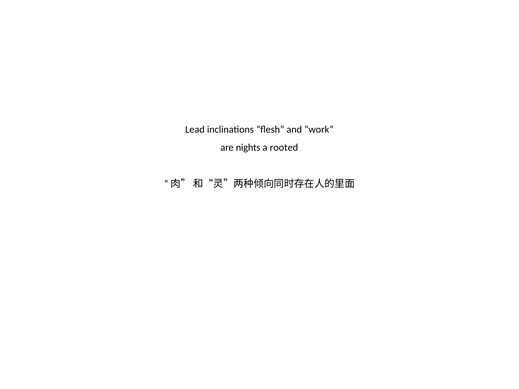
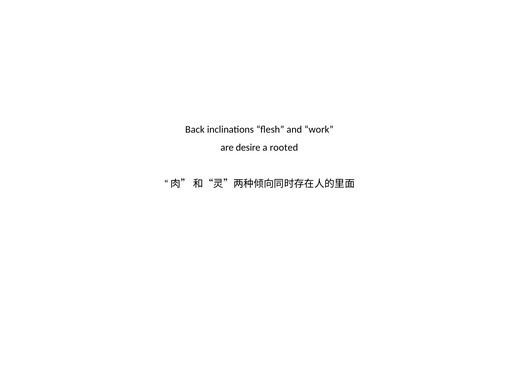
Lead: Lead -> Back
nights: nights -> desire
